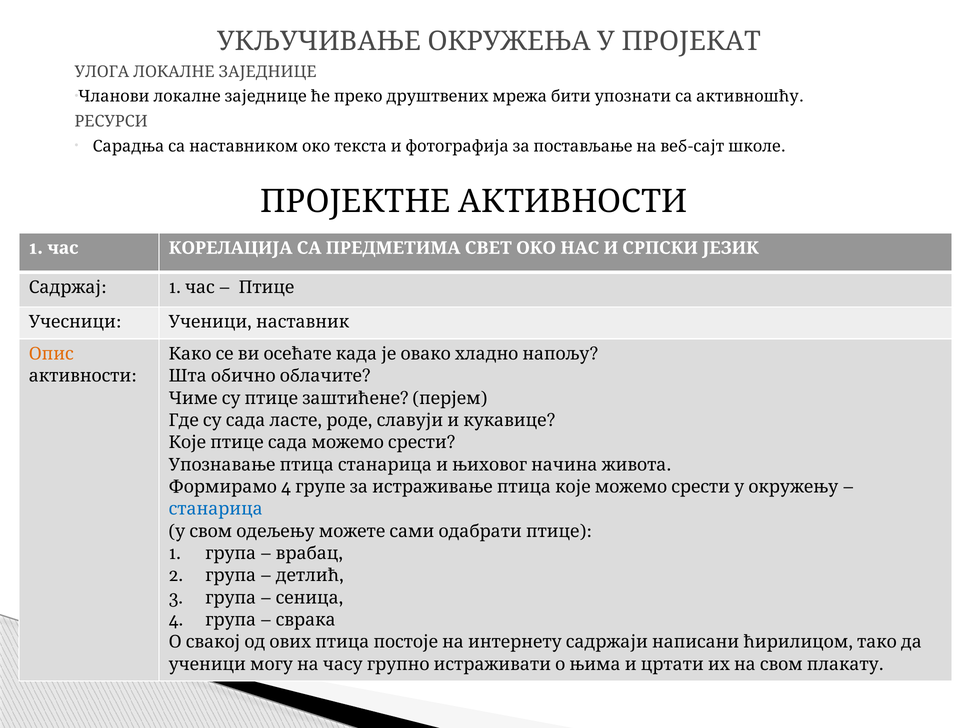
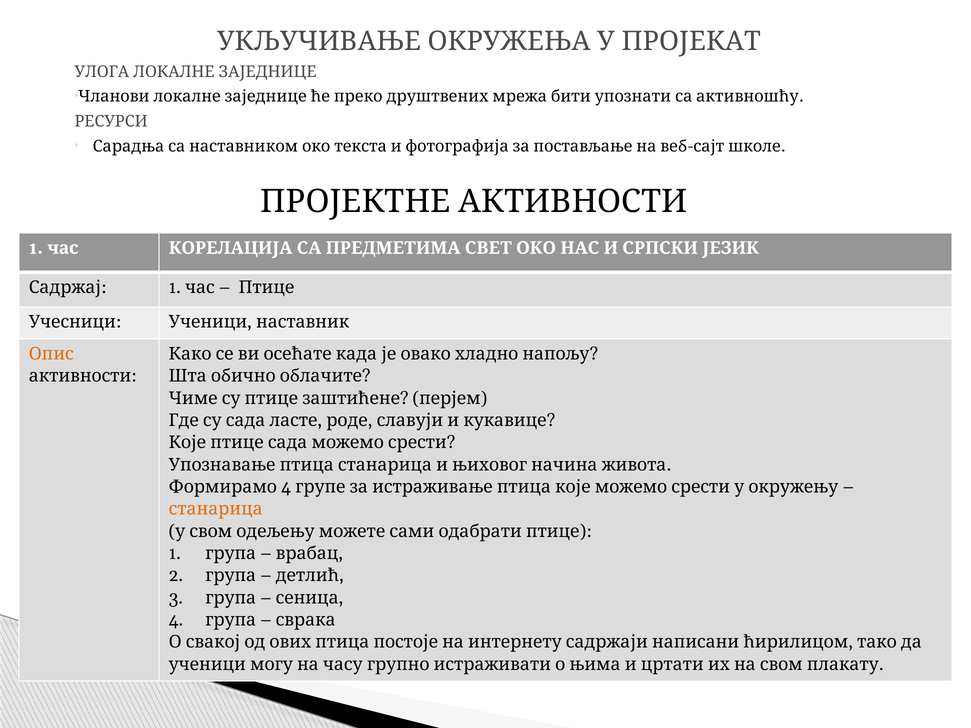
станарица colour: blue -> orange
